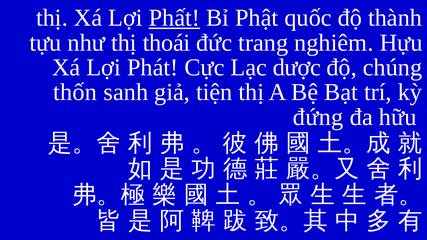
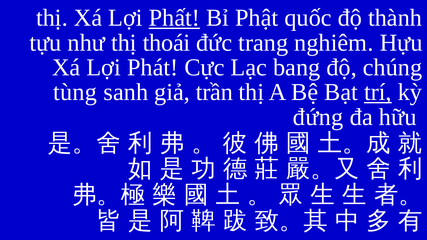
dược: dược -> bang
thốn: thốn -> tùng
tiện: tiện -> trần
trí underline: none -> present
